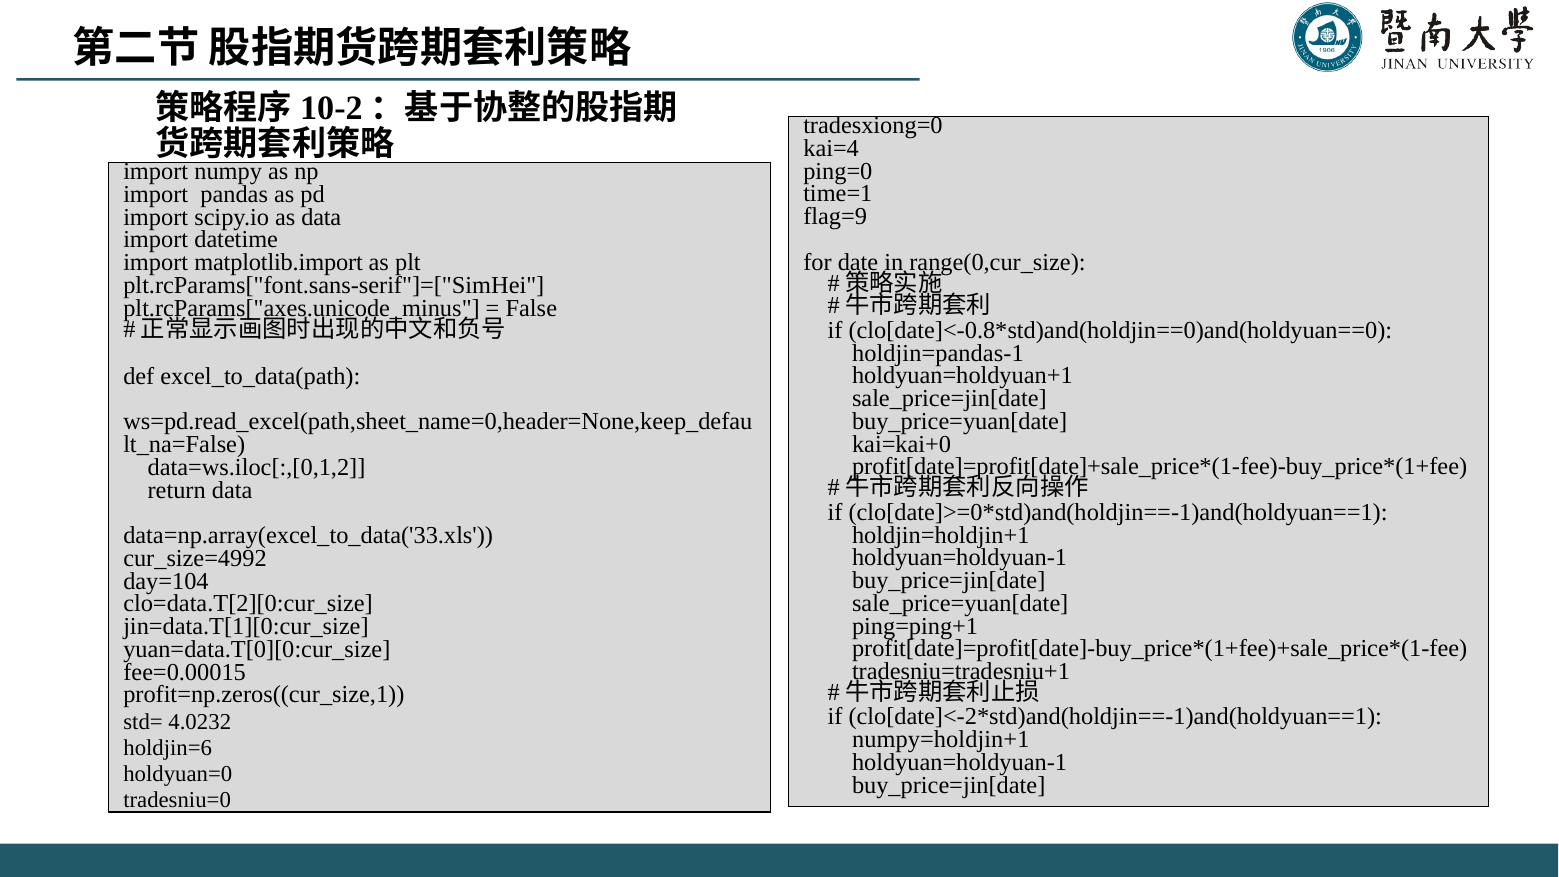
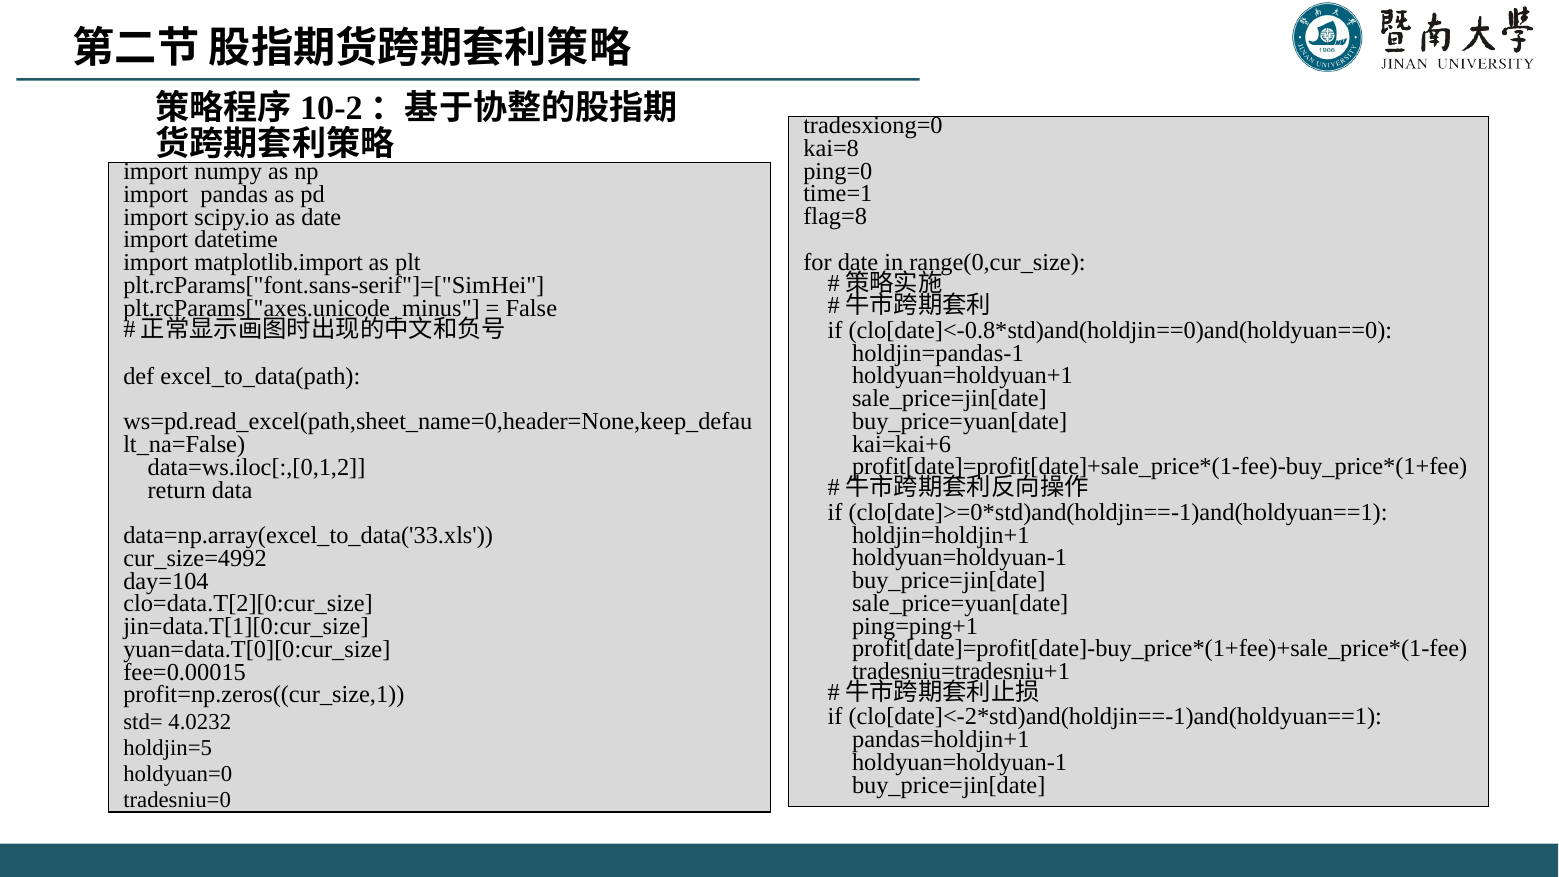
kai=4: kai=4 -> kai=8
flag=9: flag=9 -> flag=8
as data: data -> date
kai=kai+0: kai=kai+0 -> kai=kai+6
numpy=holdjin+1: numpy=holdjin+1 -> pandas=holdjin+1
holdjin=6: holdjin=6 -> holdjin=5
